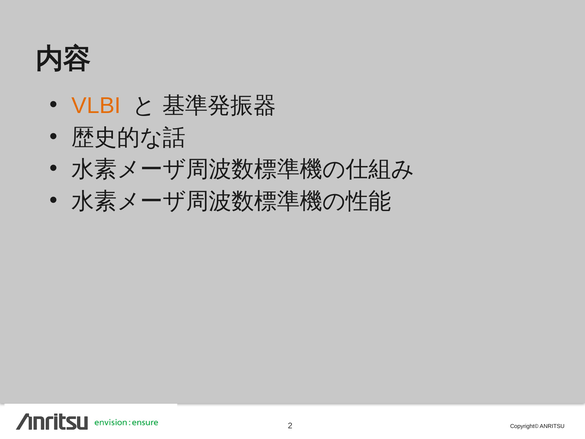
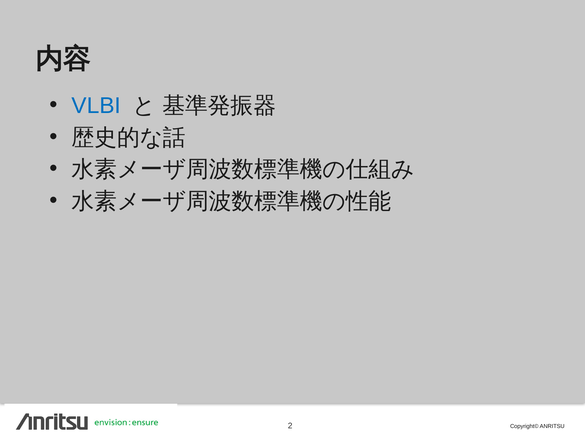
VLBI colour: orange -> blue
